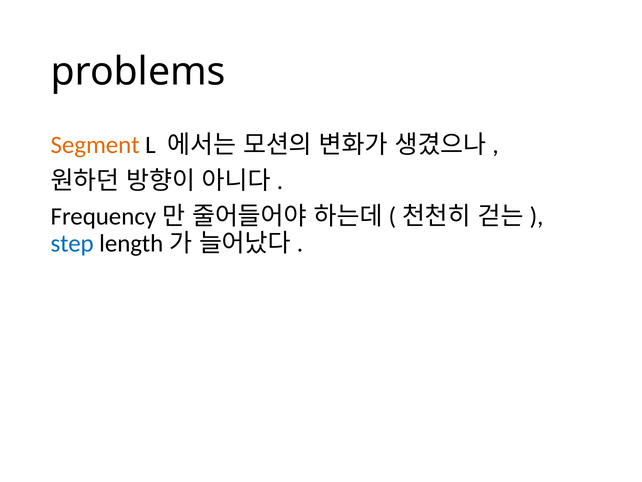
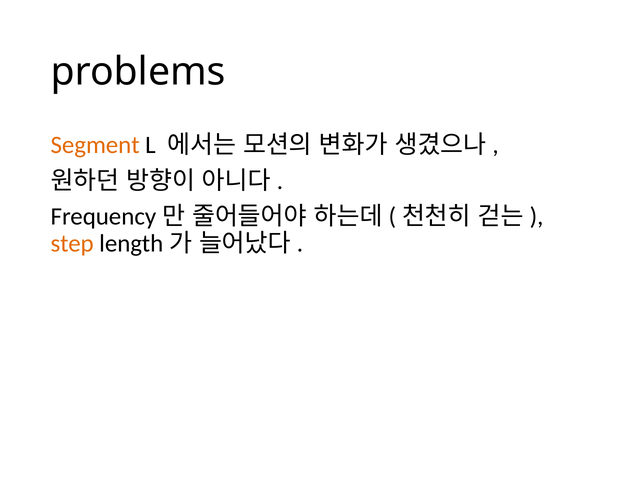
step colour: blue -> orange
